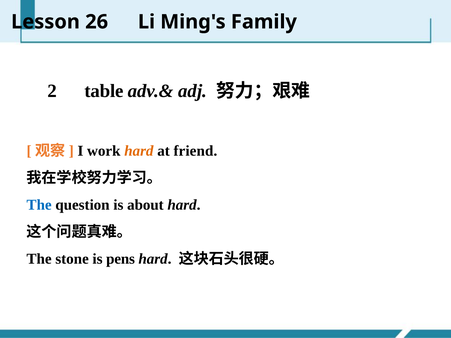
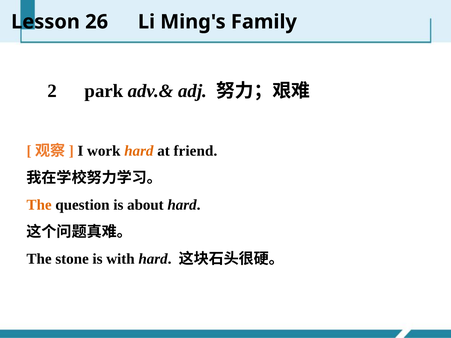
table: table -> park
The at (39, 205) colour: blue -> orange
pens: pens -> with
